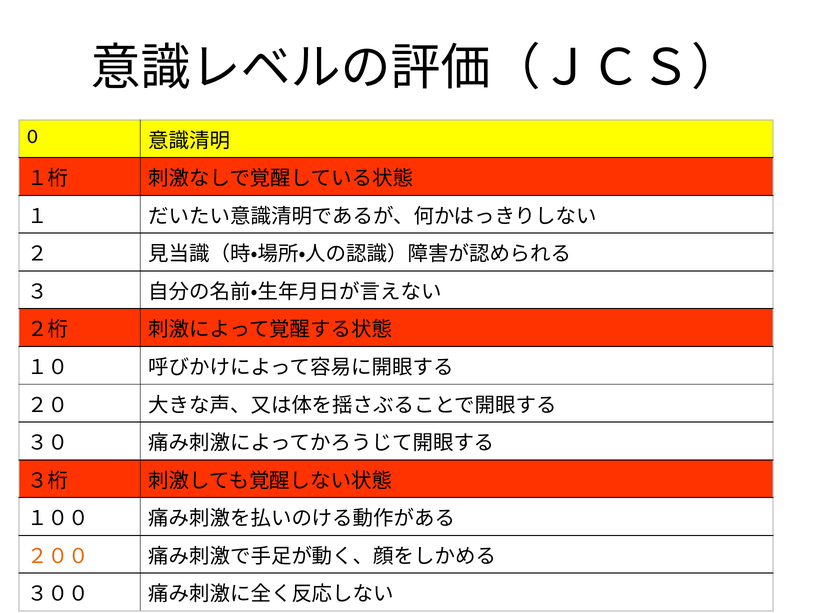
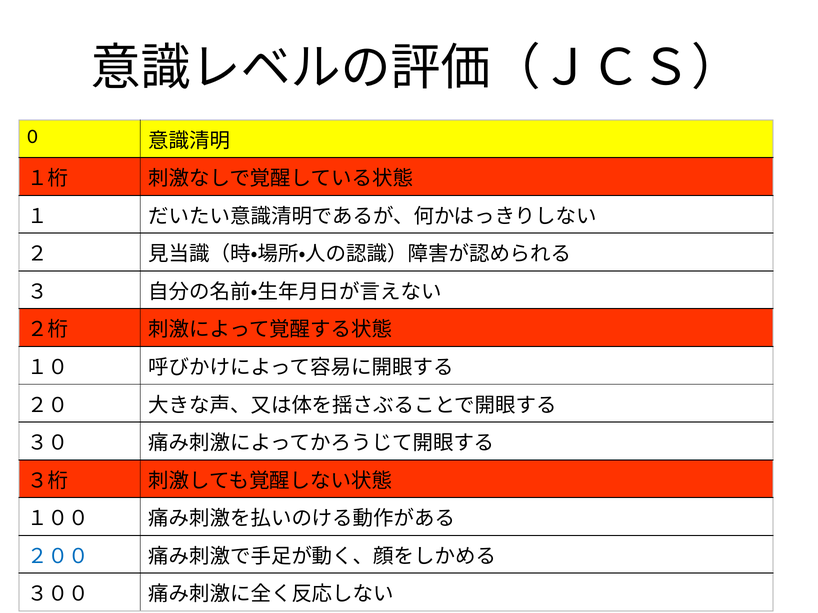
２００ colour: orange -> blue
